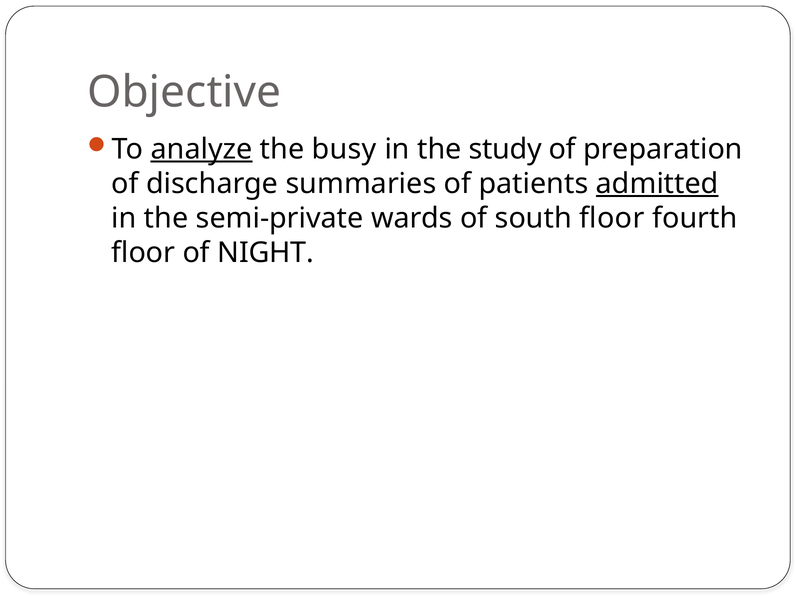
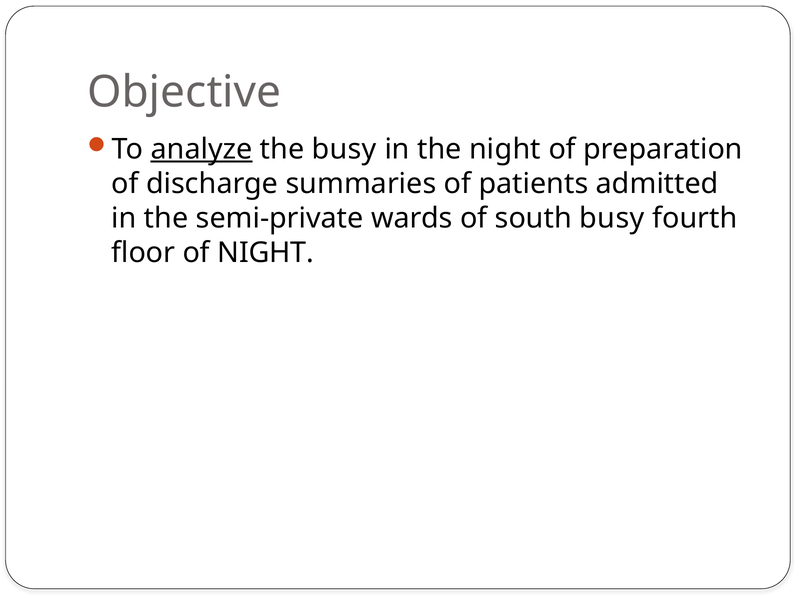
the study: study -> night
admitted underline: present -> none
south floor: floor -> busy
